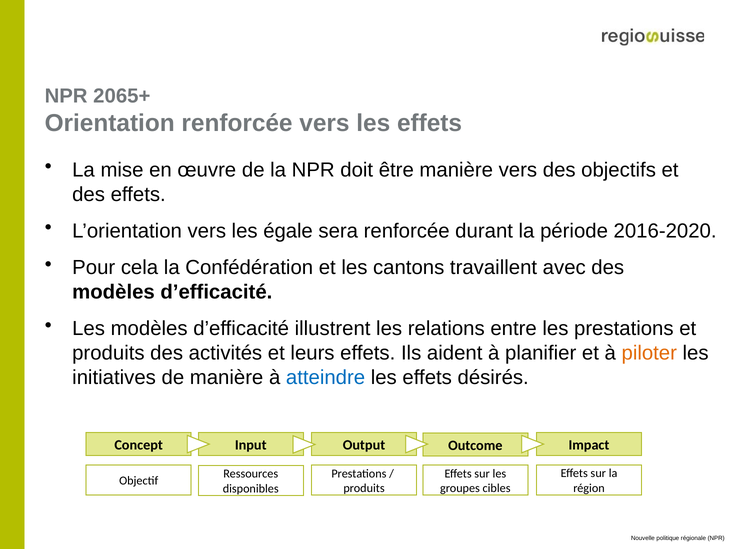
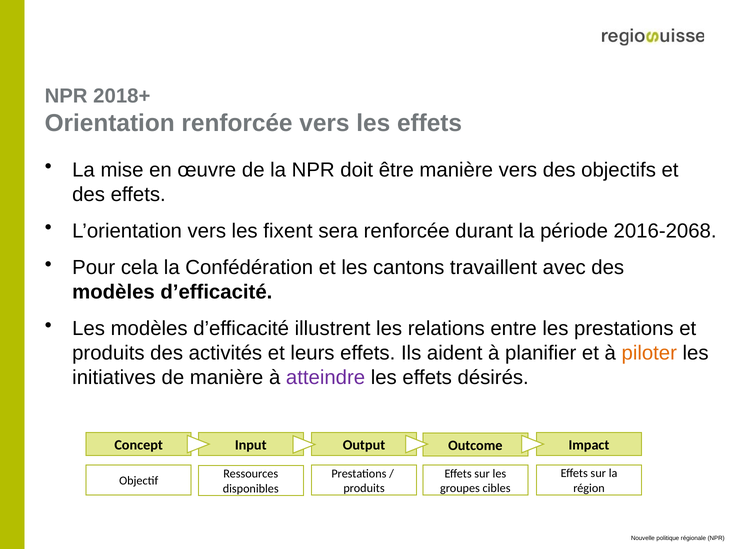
2065+: 2065+ -> 2018+
égale: égale -> fixent
2016-2020: 2016-2020 -> 2016-2068
atteindre colour: blue -> purple
